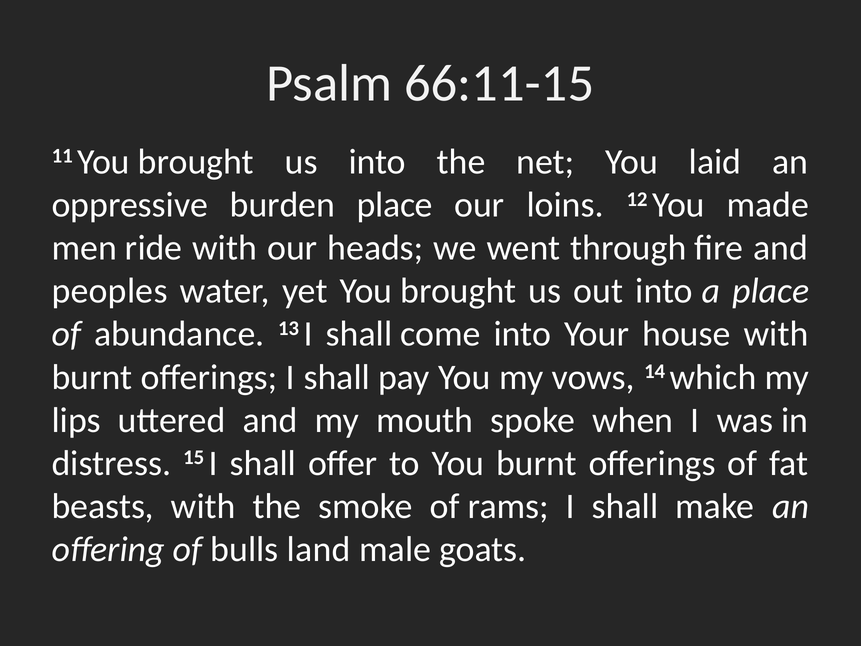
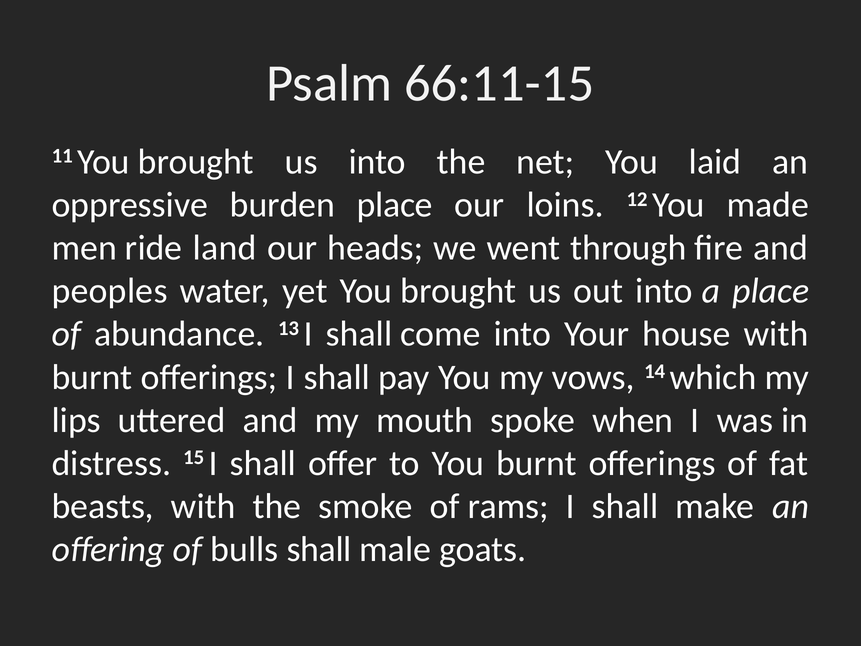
ride with: with -> land
bulls land: land -> shall
